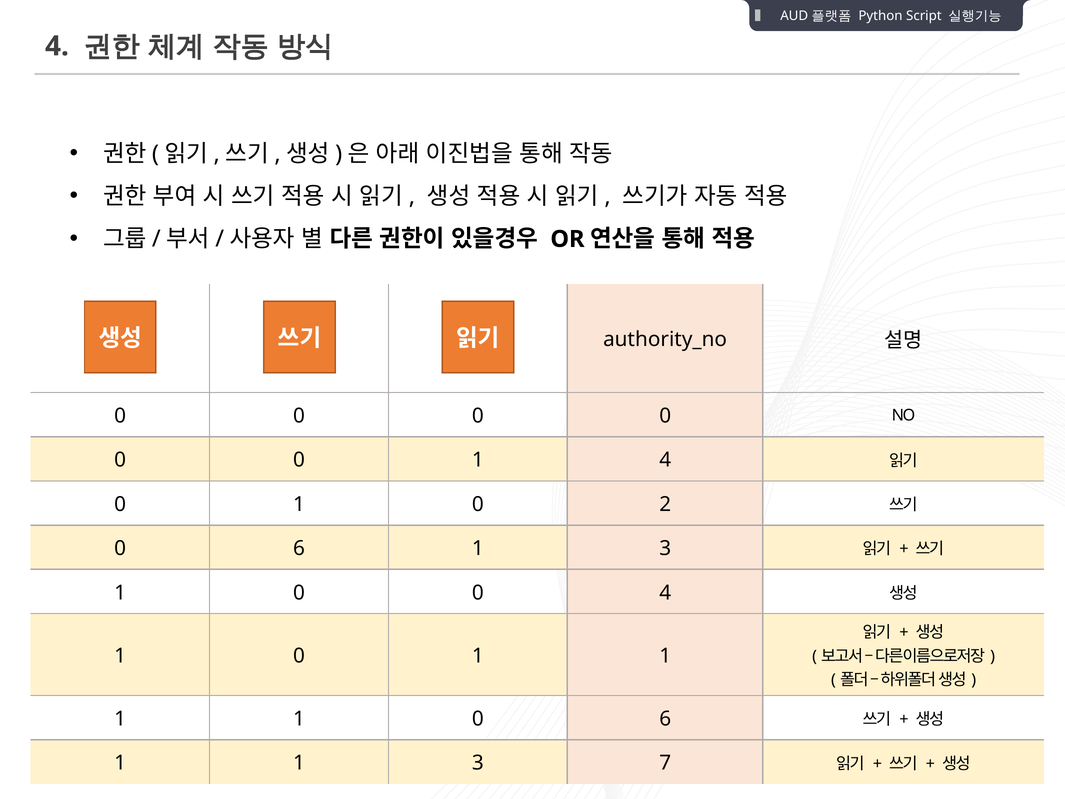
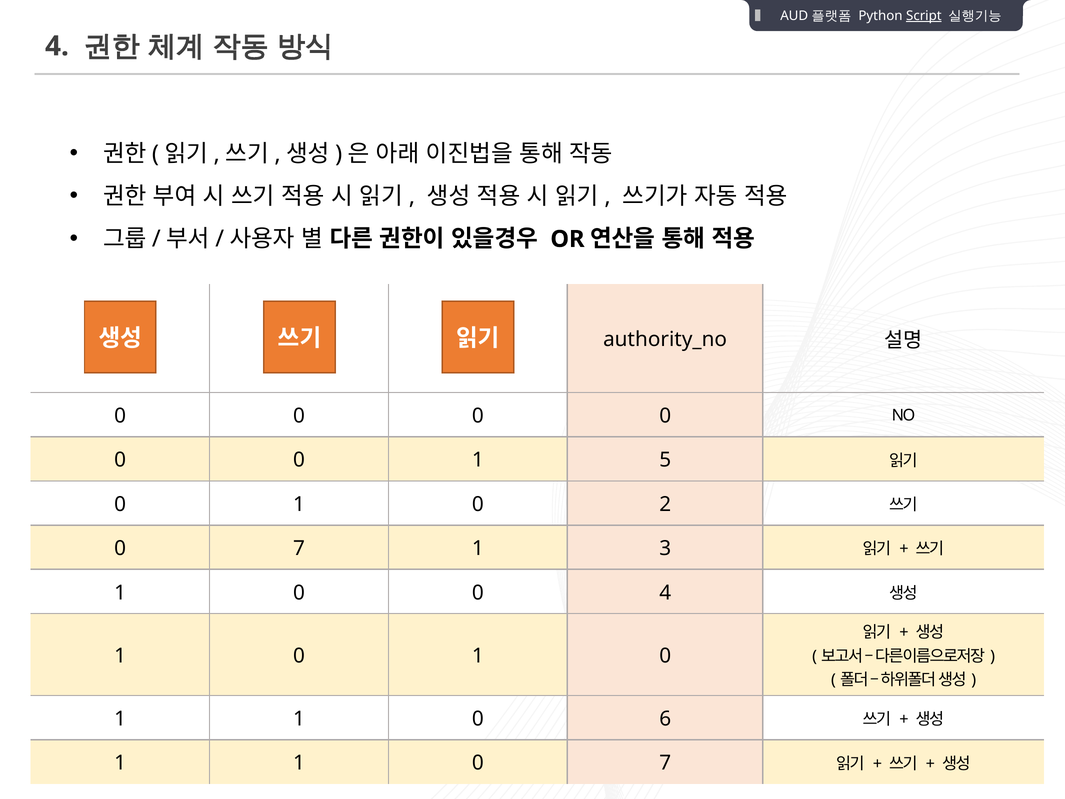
Script underline: none -> present
1 4: 4 -> 5
6 at (299, 548): 6 -> 7
1 0 1 1: 1 -> 0
3 at (478, 763): 3 -> 0
